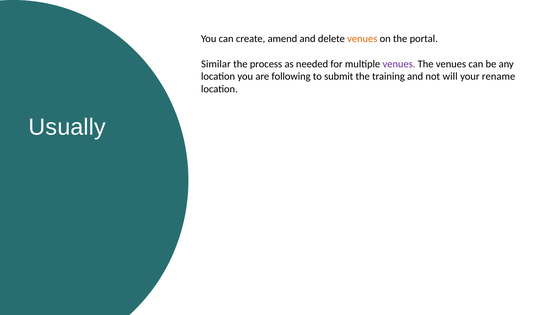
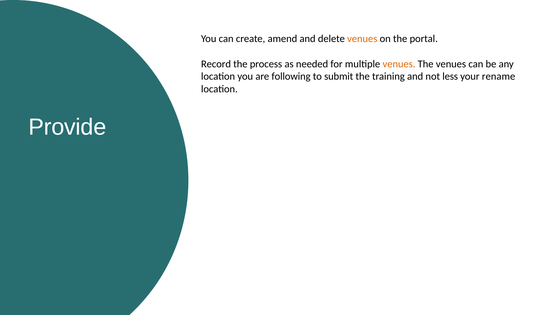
Similar: Similar -> Record
venues at (399, 64) colour: purple -> orange
will: will -> less
Usually: Usually -> Provide
